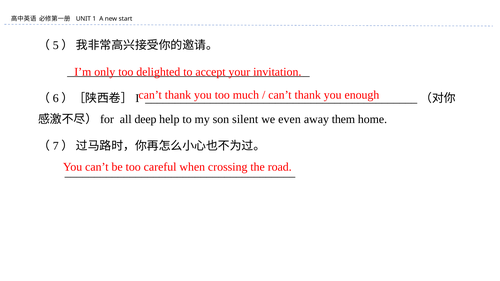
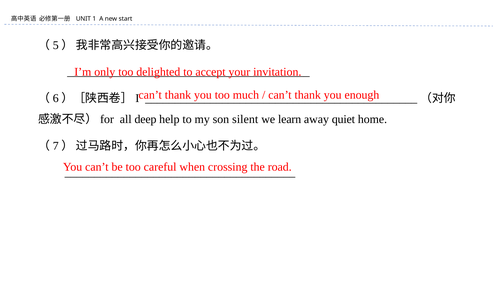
even: even -> learn
them: them -> quiet
